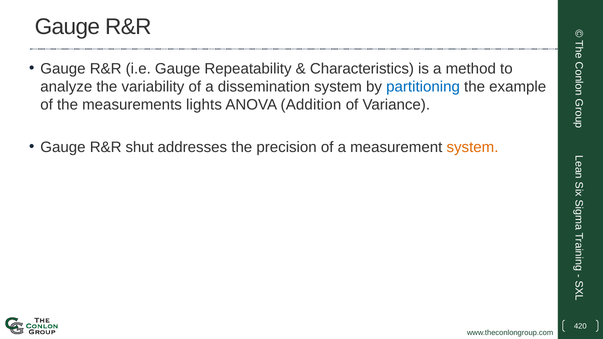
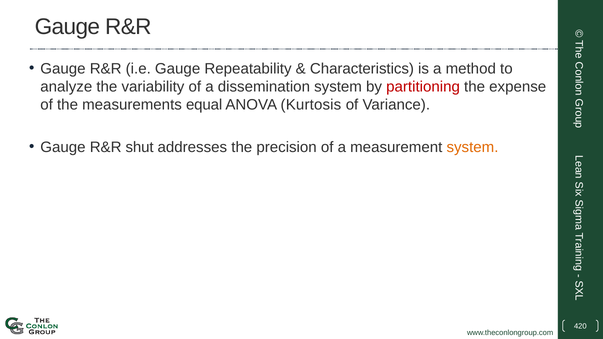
partitioning colour: blue -> red
example: example -> expense
lights: lights -> equal
Addition: Addition -> Kurtosis
